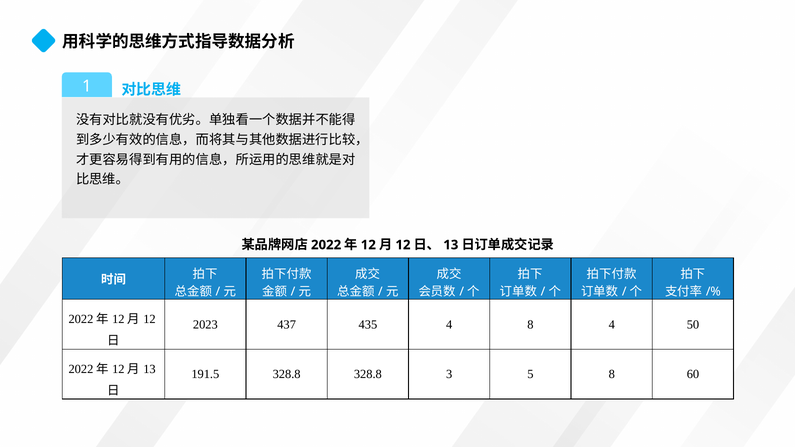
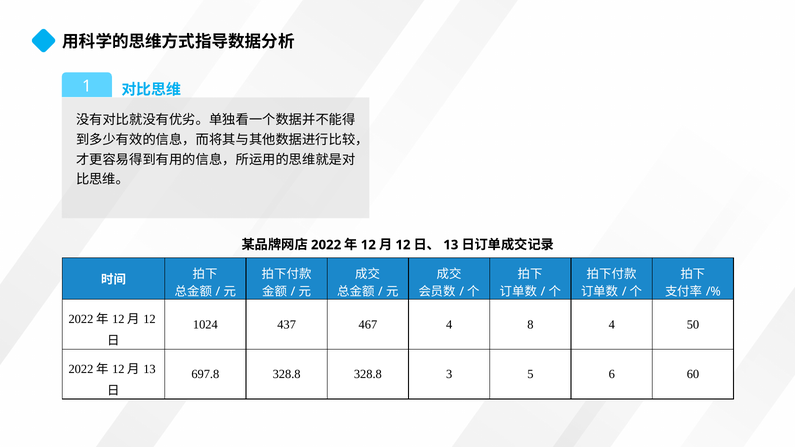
2023: 2023 -> 1024
435: 435 -> 467
191.5: 191.5 -> 697.8
5 8: 8 -> 6
